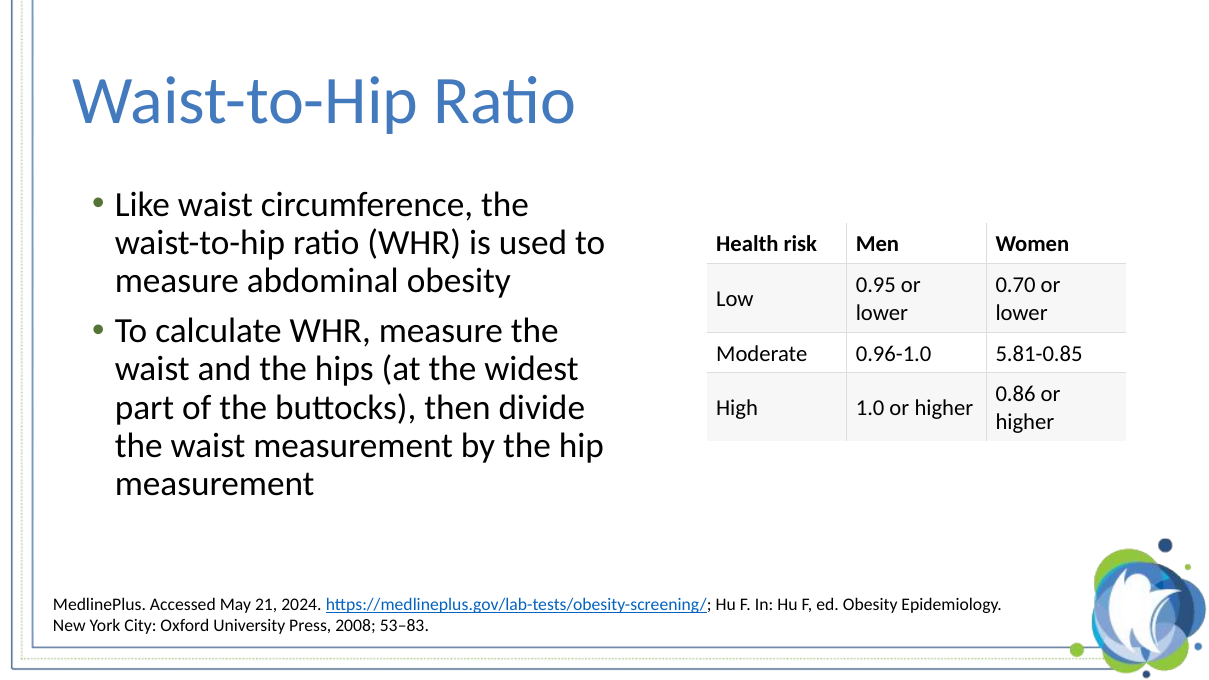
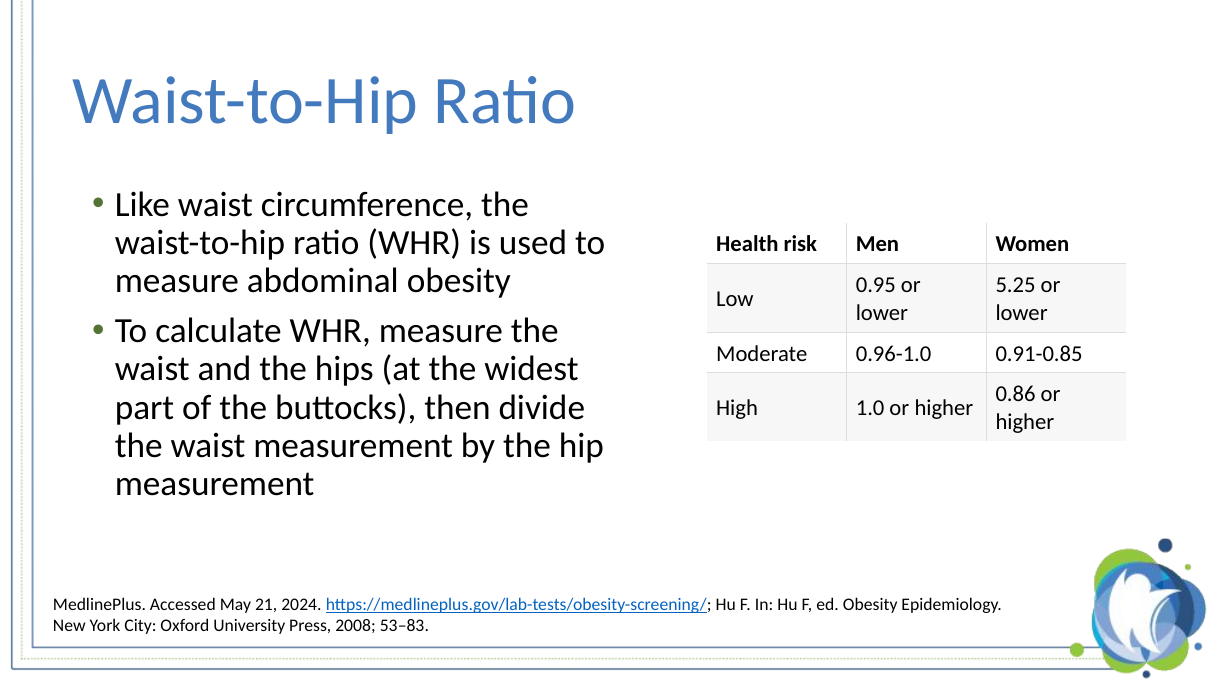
0.70: 0.70 -> 5.25
5.81-0.85: 5.81-0.85 -> 0.91-0.85
